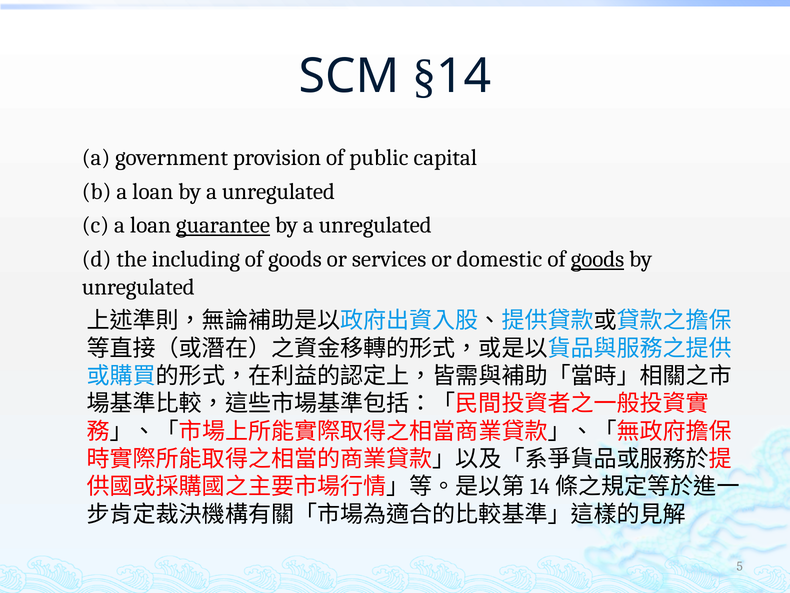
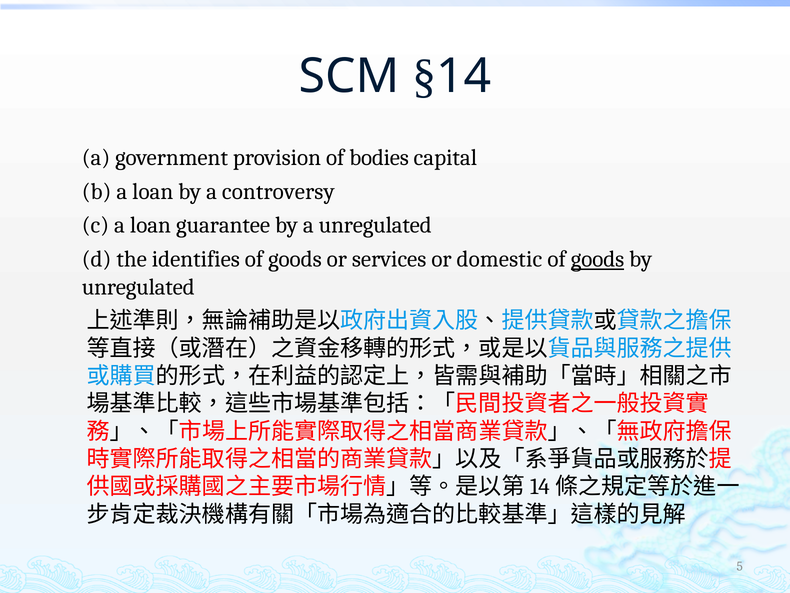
public: public -> bodies
loan by a unregulated: unregulated -> controversy
guarantee underline: present -> none
including: including -> identifies
